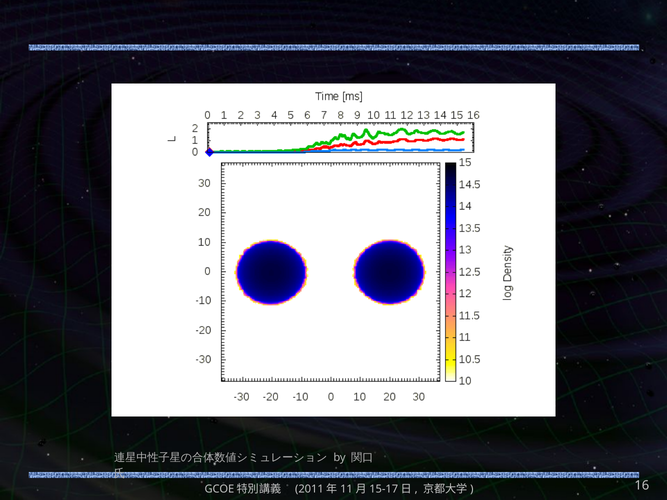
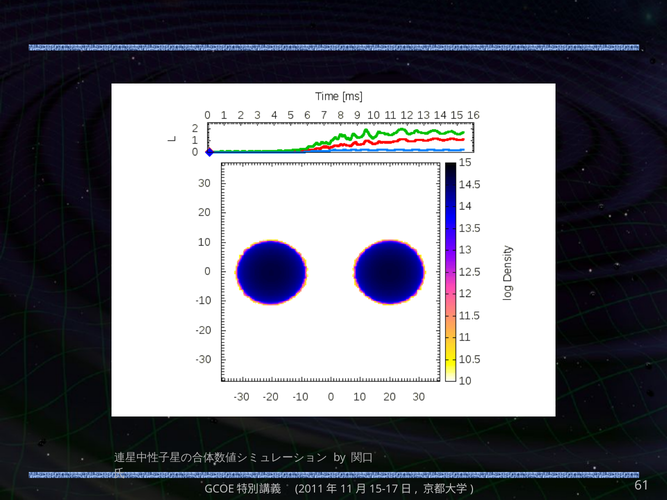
16: 16 -> 61
